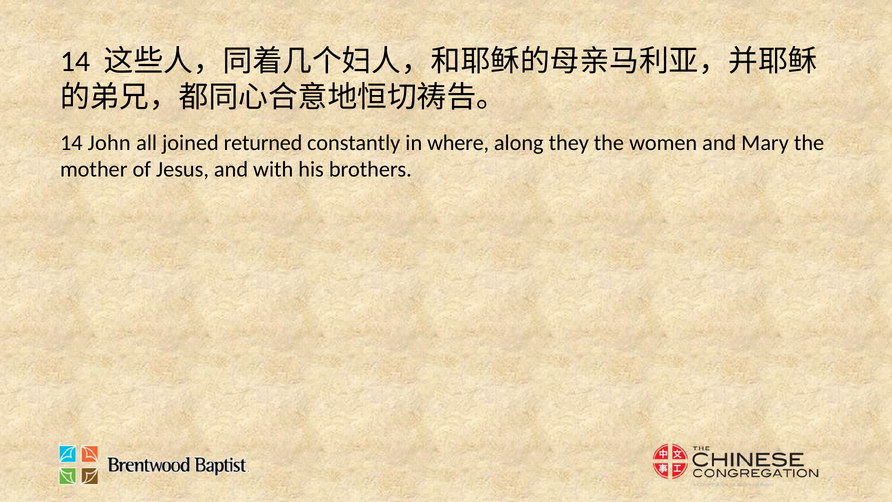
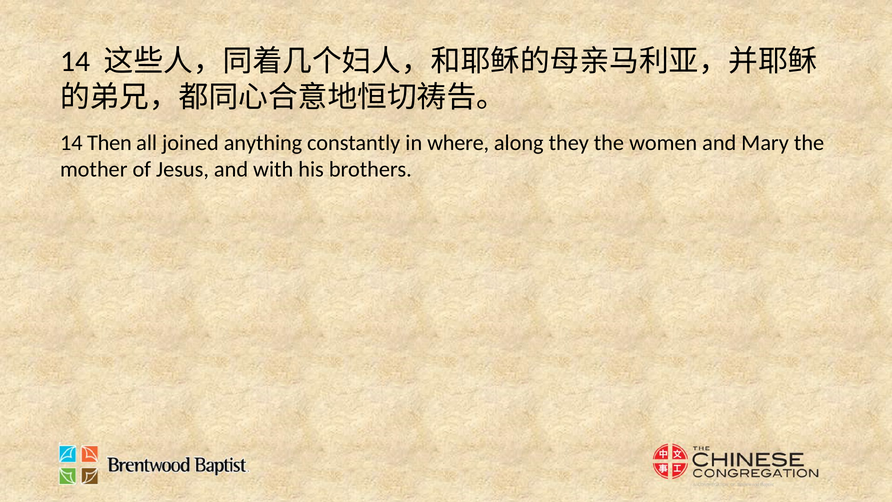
John: John -> Then
returned: returned -> anything
